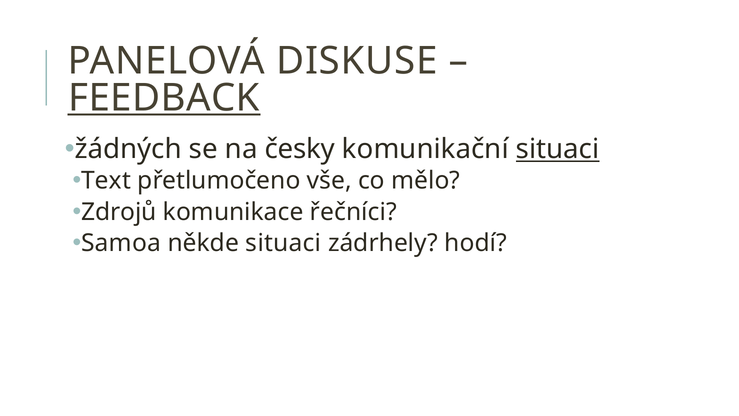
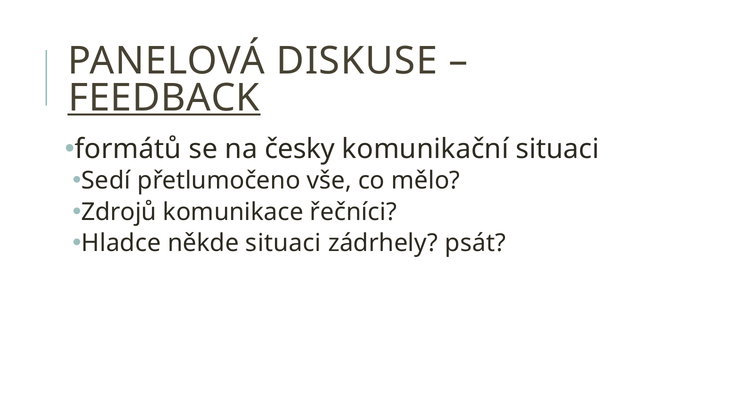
žádných: žádných -> formátů
situaci at (558, 149) underline: present -> none
Text: Text -> Sedí
Samoa: Samoa -> Hladce
hodí: hodí -> psát
